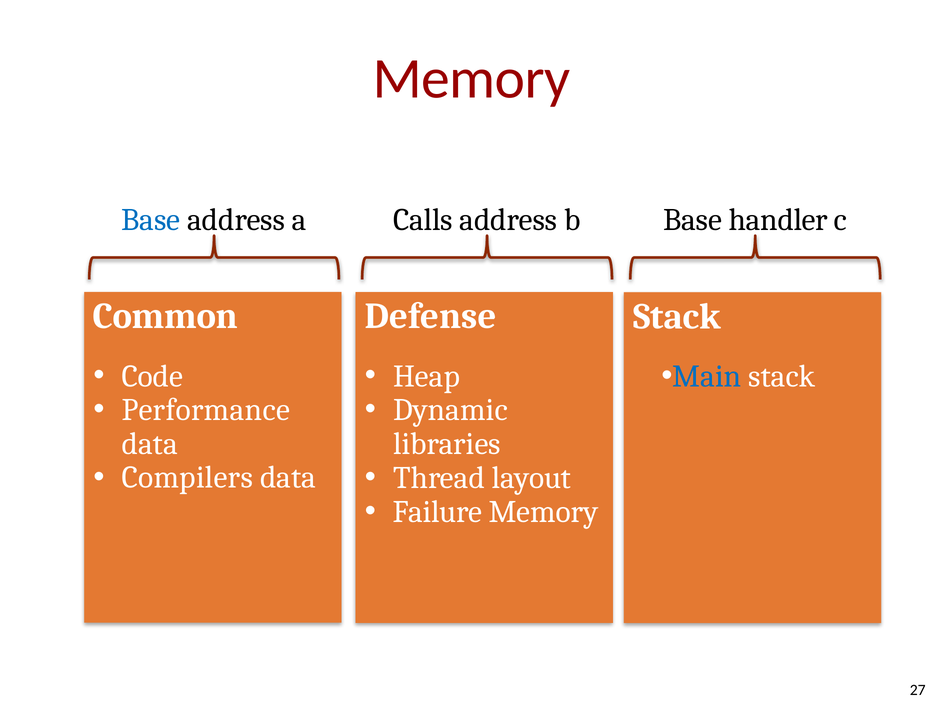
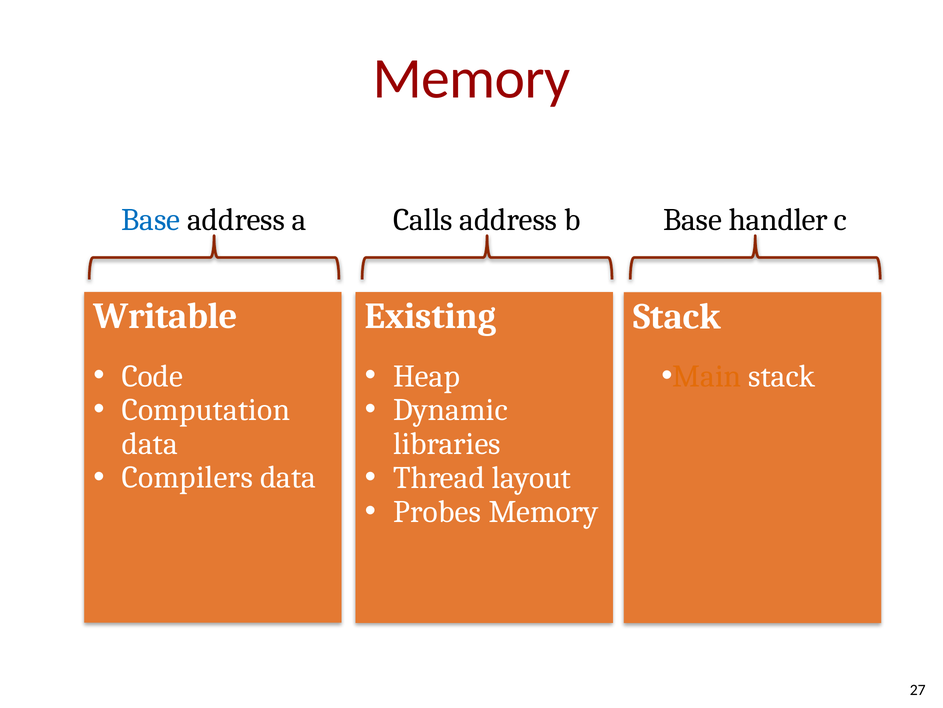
Common: Common -> Writable
Defense: Defense -> Existing
Main colour: blue -> orange
Performance: Performance -> Computation
Failure: Failure -> Probes
